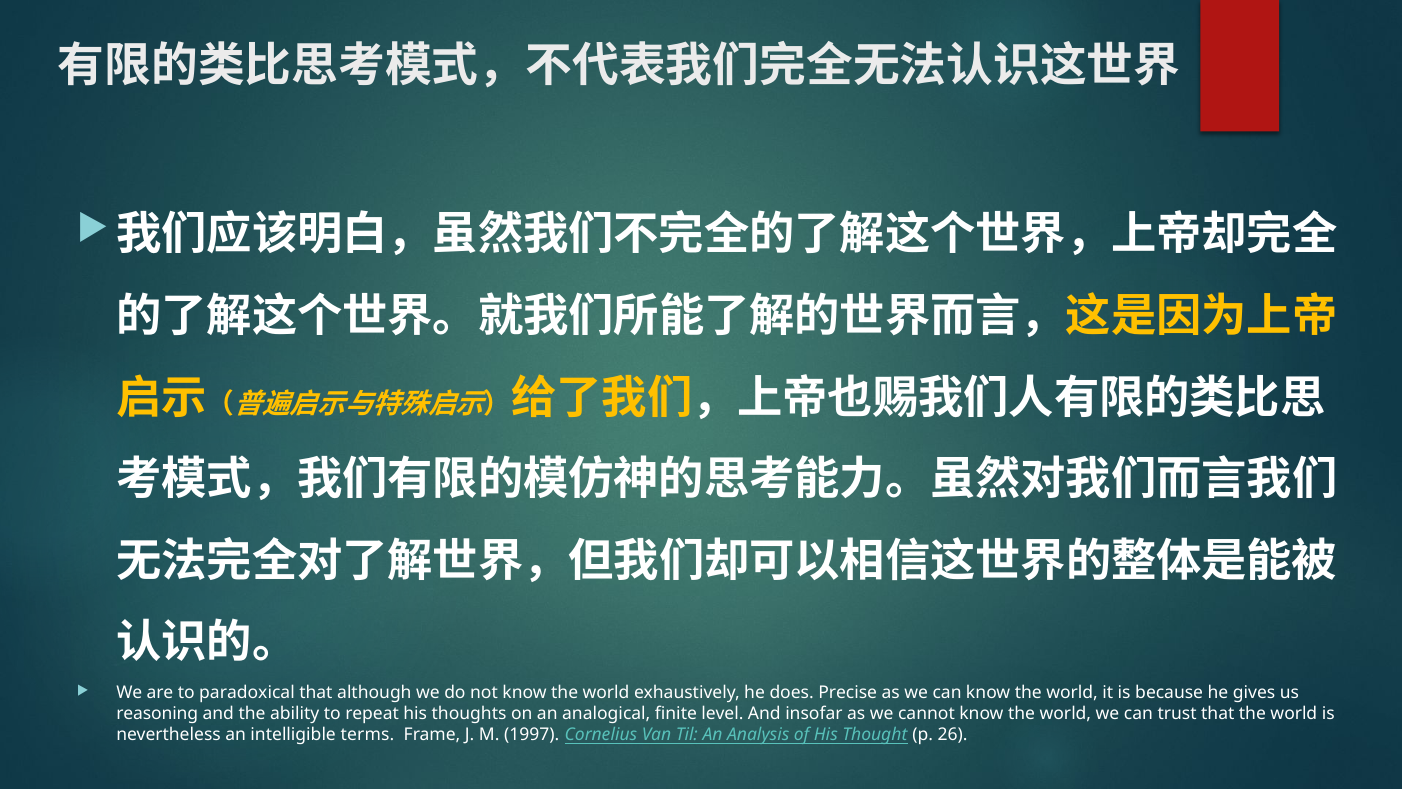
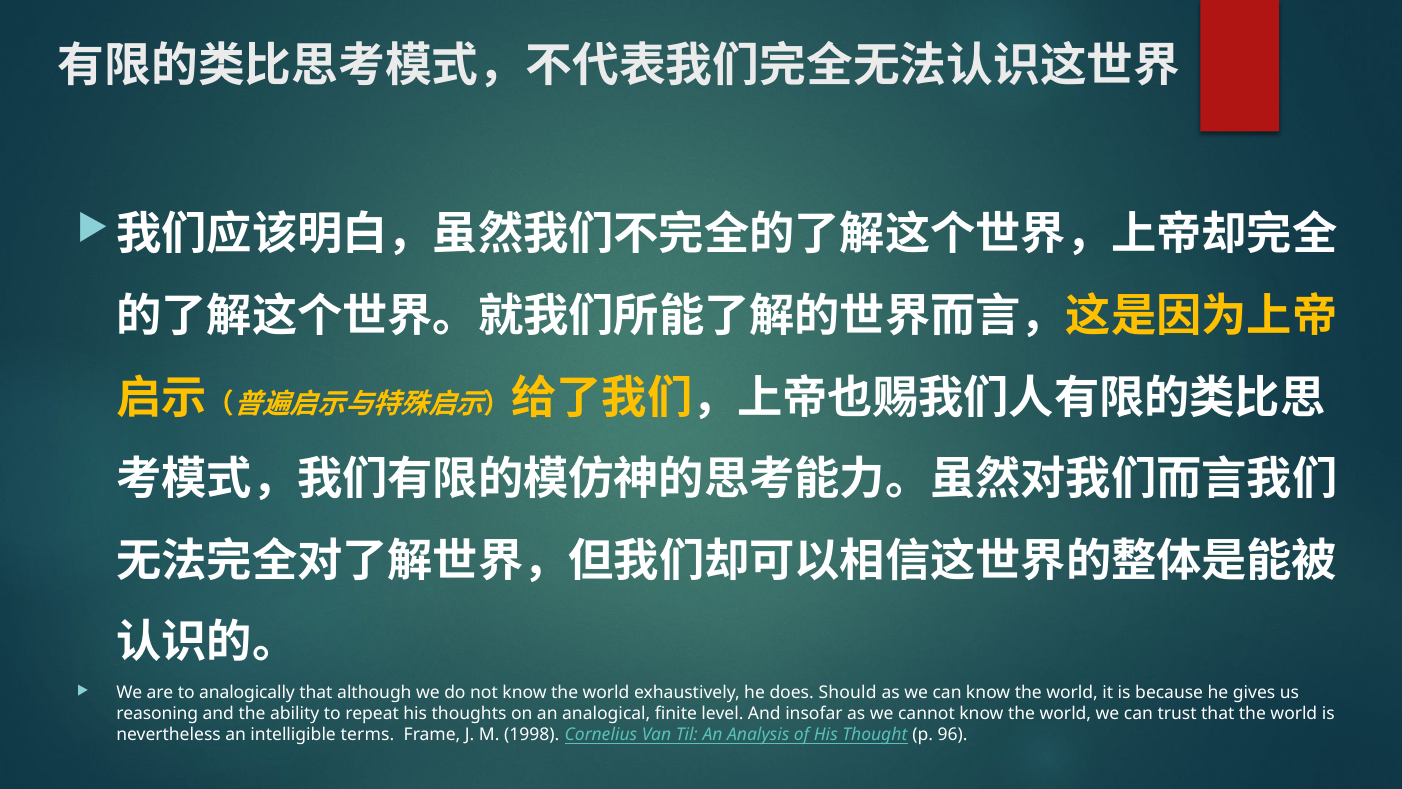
paradoxical: paradoxical -> analogically
Precise: Precise -> Should
1997: 1997 -> 1998
26: 26 -> 96
